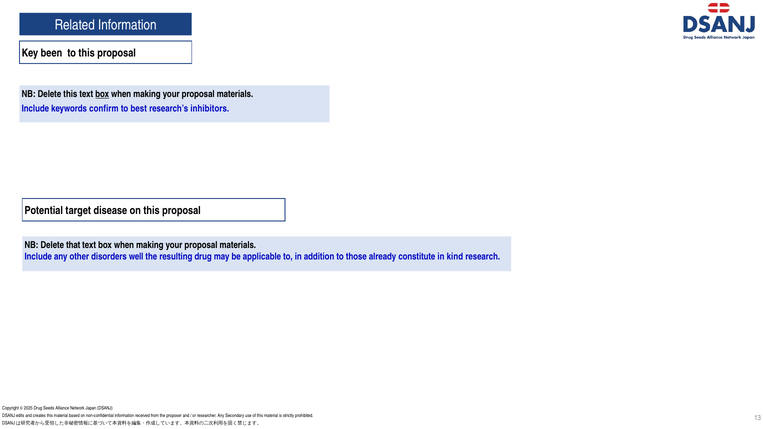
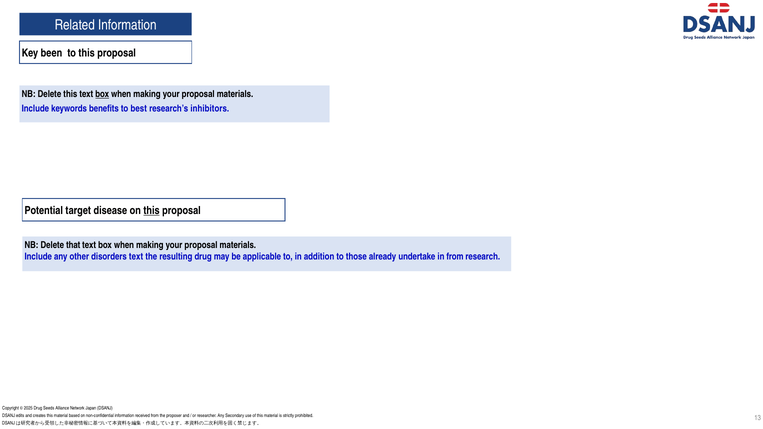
confirm: confirm -> benefits
this at (152, 210) underline: none -> present
disorders well: well -> text
constitute: constitute -> undertake
in kind: kind -> from
